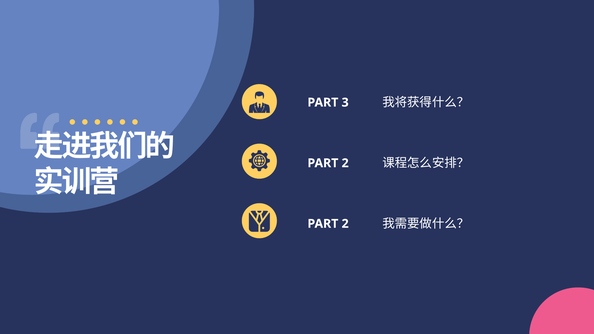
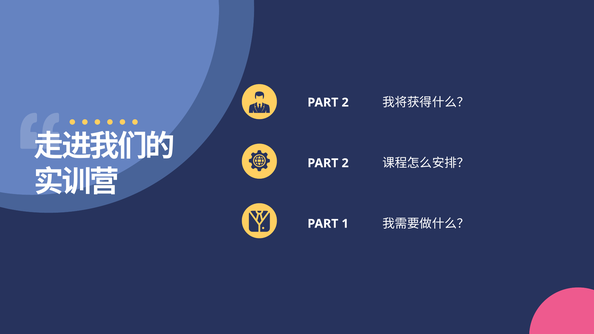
3 at (345, 103): 3 -> 2
2 at (345, 224): 2 -> 1
